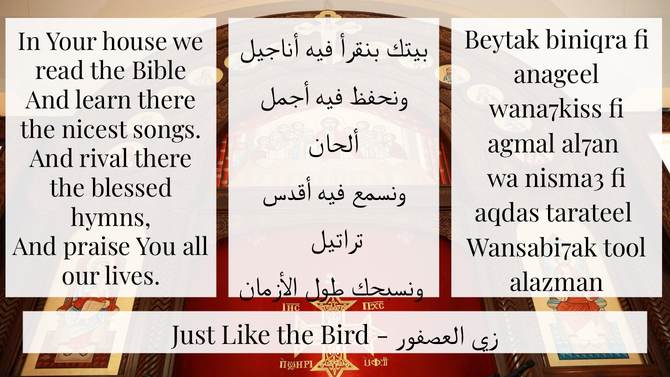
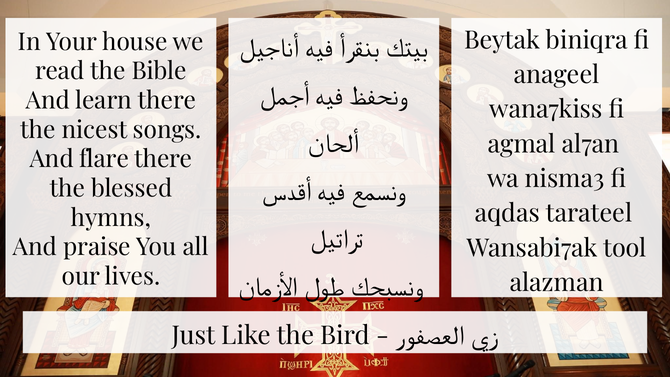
rival: rival -> flare
